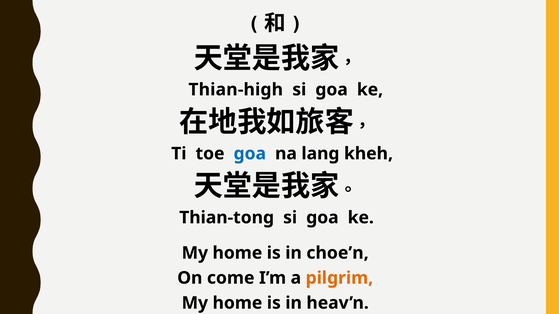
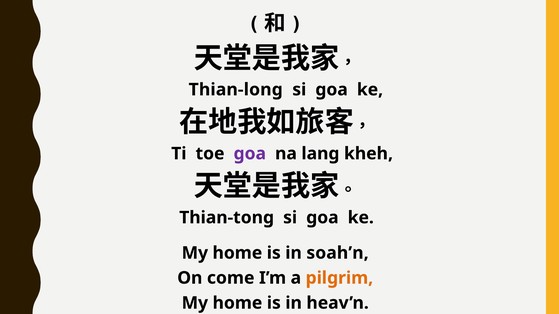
Thian-high: Thian-high -> Thian-long
goa at (250, 154) colour: blue -> purple
choe’n: choe’n -> soah’n
